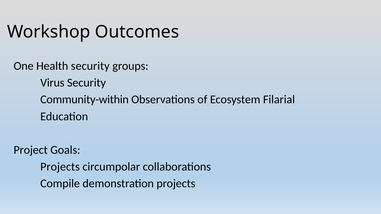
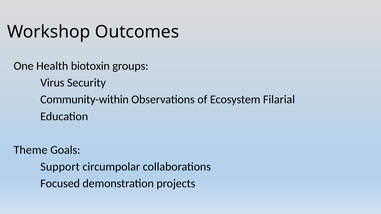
Health security: security -> biotoxin
Project: Project -> Theme
Projects at (60, 167): Projects -> Support
Compile: Compile -> Focused
